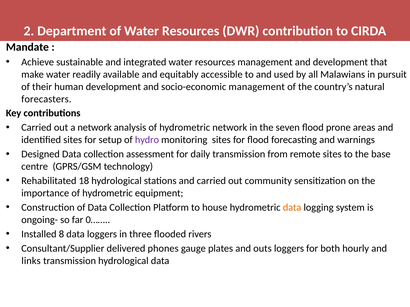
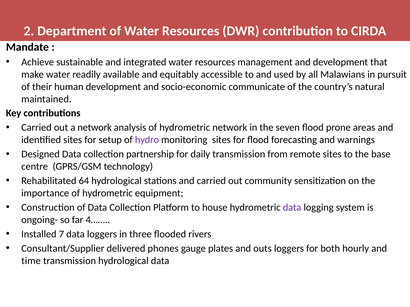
socio-economic management: management -> communicate
forecasters: forecasters -> maintained
assessment: assessment -> partnership
18: 18 -> 64
data at (292, 208) colour: orange -> purple
0……: 0…… -> 4……
8: 8 -> 7
links: links -> time
